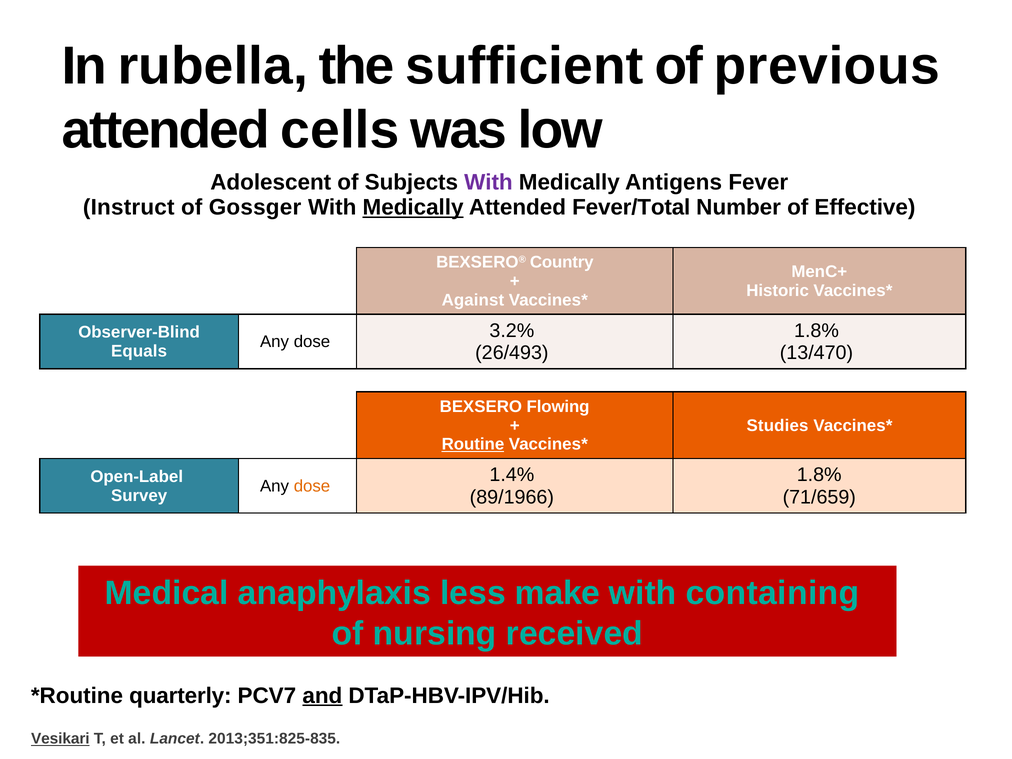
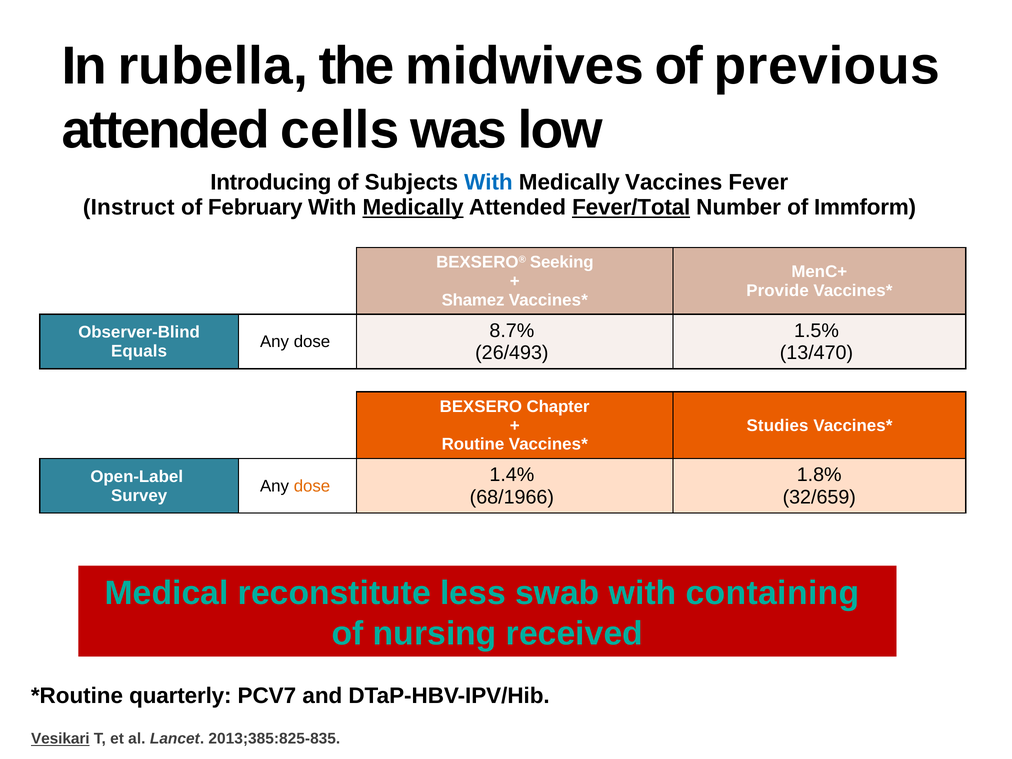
sufficient: sufficient -> midwives
Adolescent: Adolescent -> Introducing
With at (488, 182) colour: purple -> blue
Antigens: Antigens -> Vaccines
Gossger: Gossger -> February
Fever/Total underline: none -> present
Effective: Effective -> Immform
Country: Country -> Seeking
Historic: Historic -> Provide
Against: Against -> Shamez
3.2%: 3.2% -> 8.7%
1.8% at (817, 331): 1.8% -> 1.5%
Flowing: Flowing -> Chapter
Routine underline: present -> none
89/1966: 89/1966 -> 68/1966
71/659: 71/659 -> 32/659
anaphylaxis: anaphylaxis -> reconstitute
make: make -> swab
and underline: present -> none
2013;351:825-835: 2013;351:825-835 -> 2013;385:825-835
